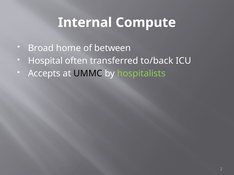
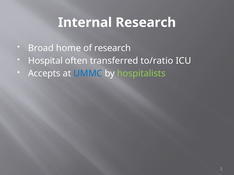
Internal Compute: Compute -> Research
of between: between -> research
to/back: to/back -> to/ratio
UMMC colour: black -> blue
